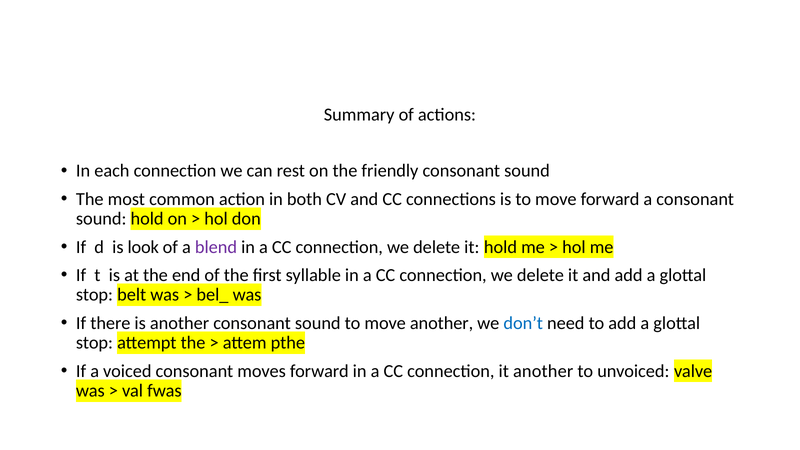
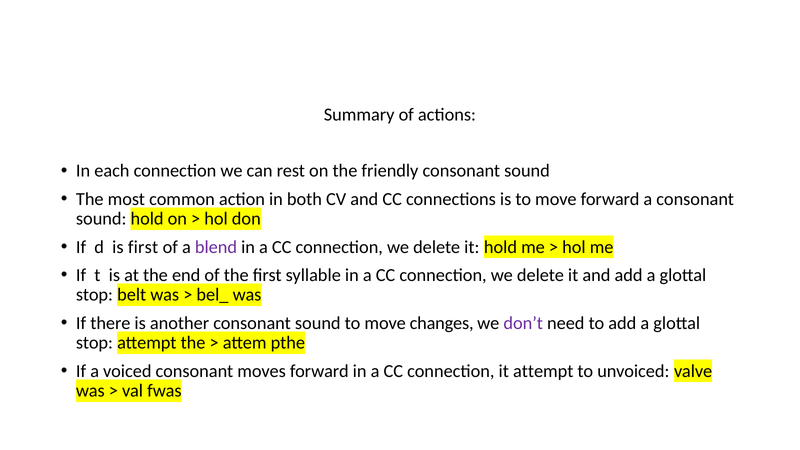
is look: look -> first
move another: another -> changes
don’t colour: blue -> purple
it another: another -> attempt
